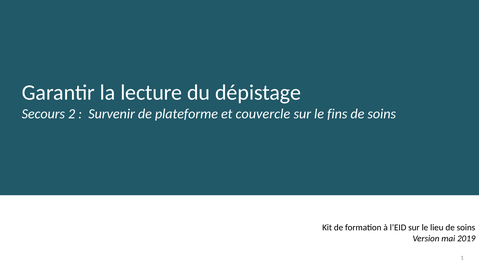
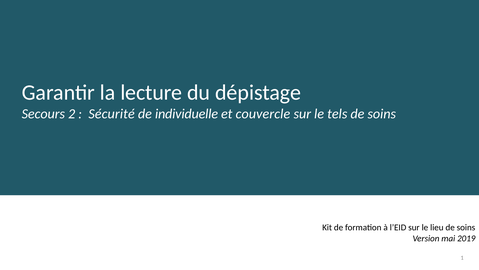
Survenir: Survenir -> Sécurité
plateforme: plateforme -> individuelle
fins: fins -> tels
